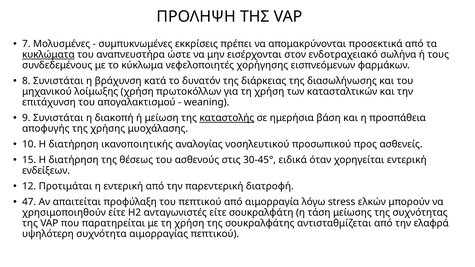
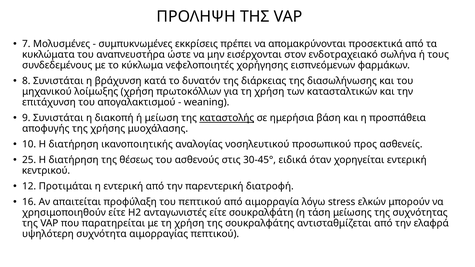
κυκλώματα underline: present -> none
15: 15 -> 25
ενδείξεων: ενδείξεων -> κεντρικού
47: 47 -> 16
